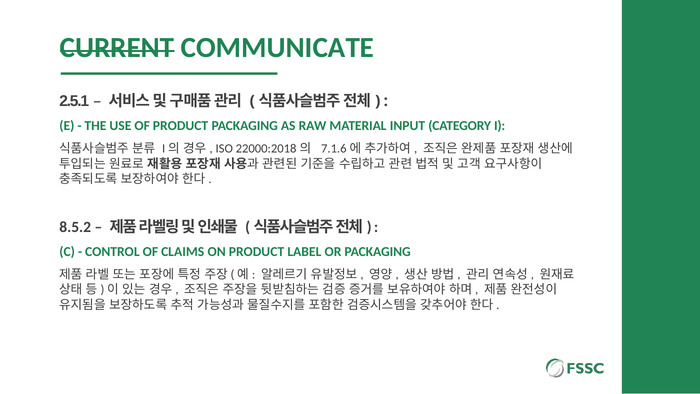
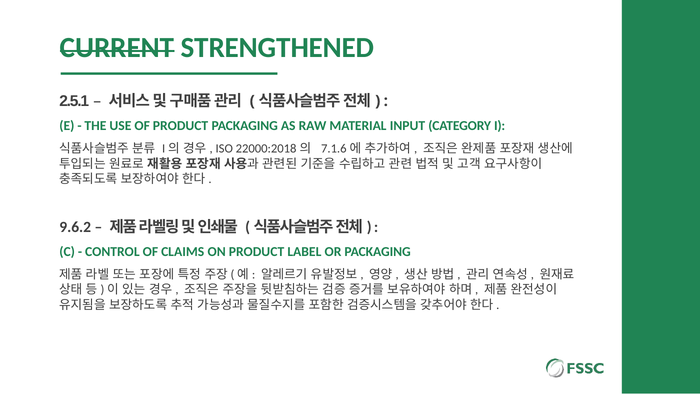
COMMUNICATE: COMMUNICATE -> STRENGTHENED
8.5.2: 8.5.2 -> 9.6.2
